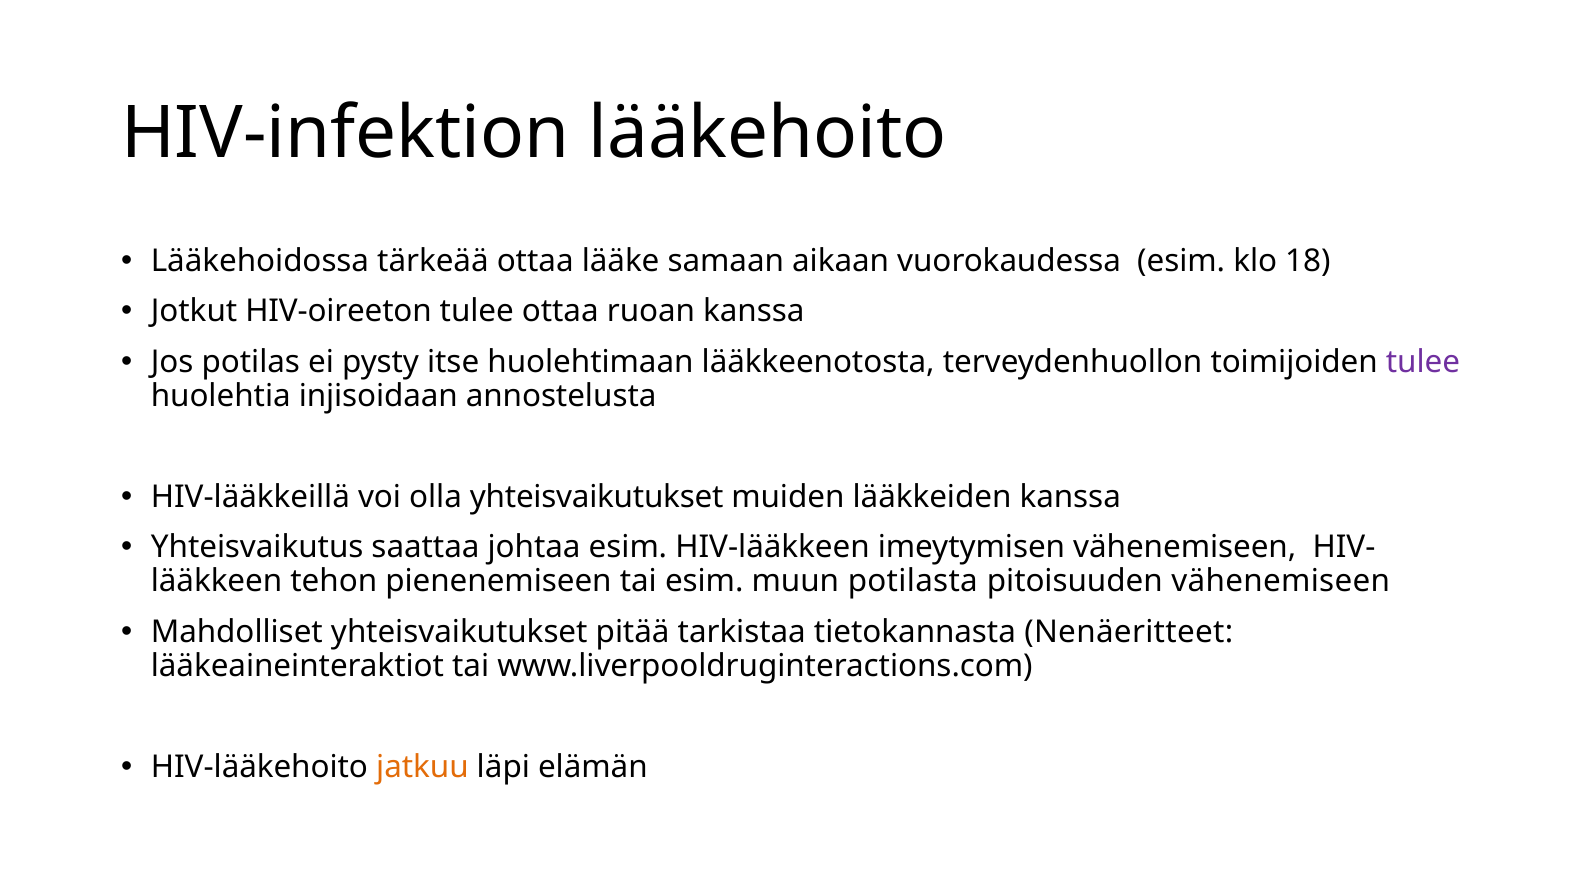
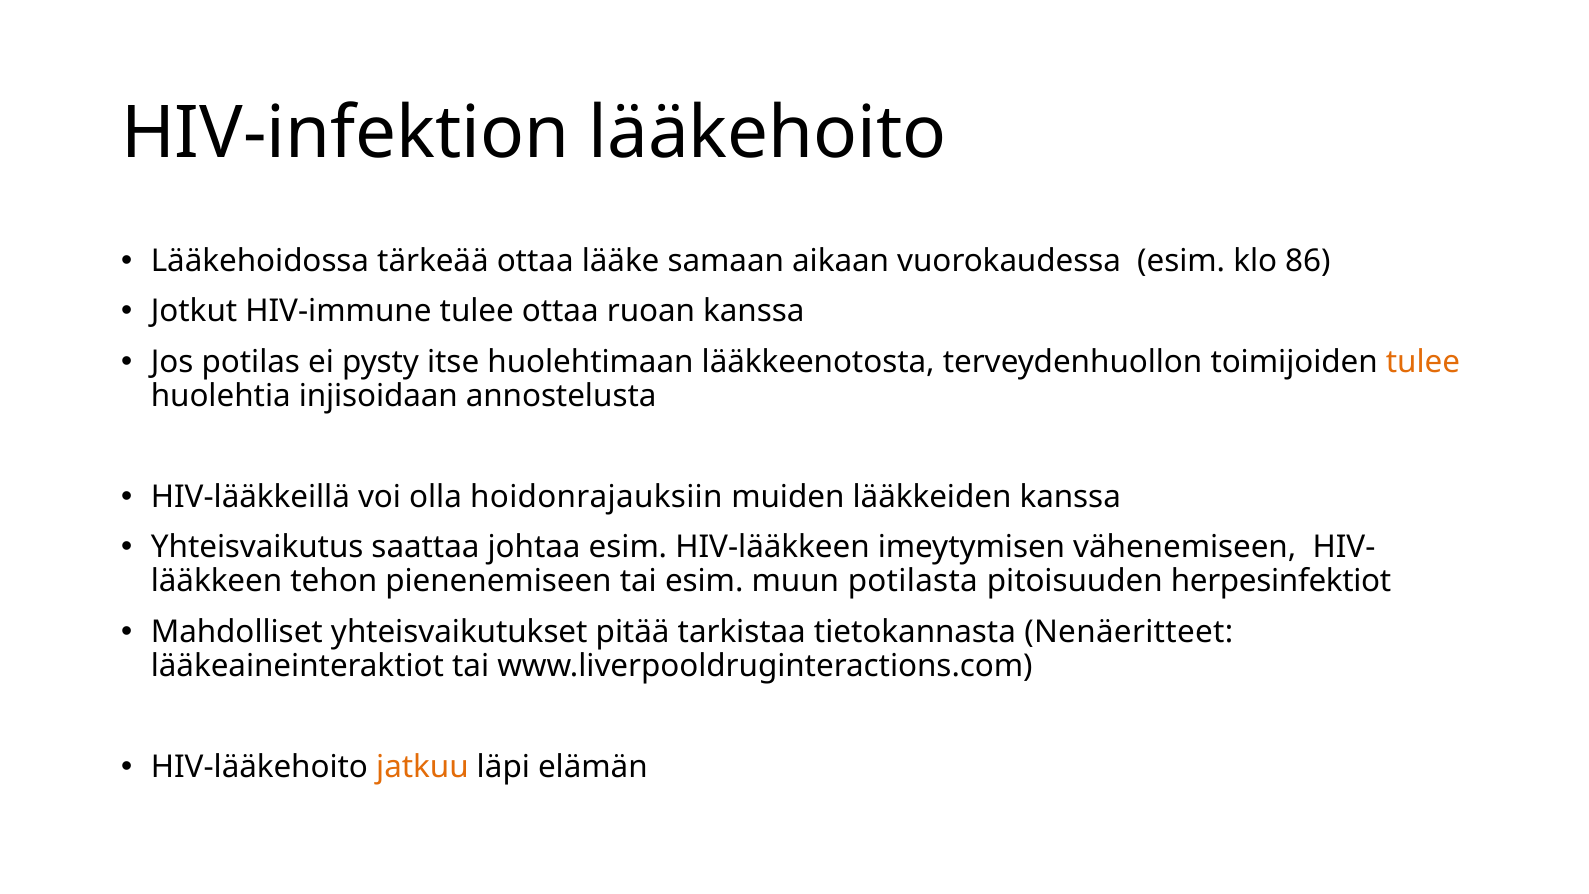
18: 18 -> 86
HIV-oireeton: HIV-oireeton -> HIV-immune
tulee at (1423, 362) colour: purple -> orange
olla yhteisvaikutukset: yhteisvaikutukset -> hoidonrajauksiin
pitoisuuden vähenemiseen: vähenemiseen -> herpesinfektiot
